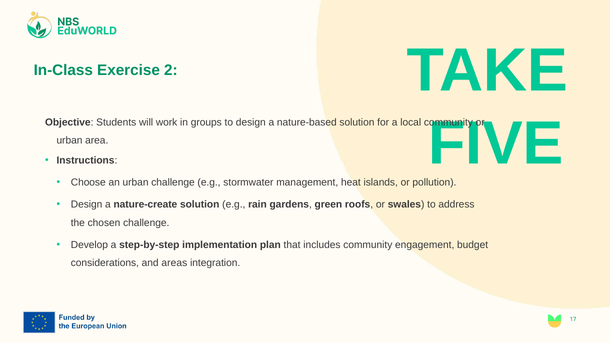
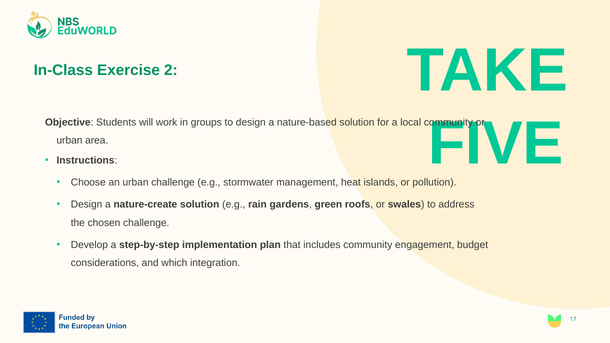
areas: areas -> which
